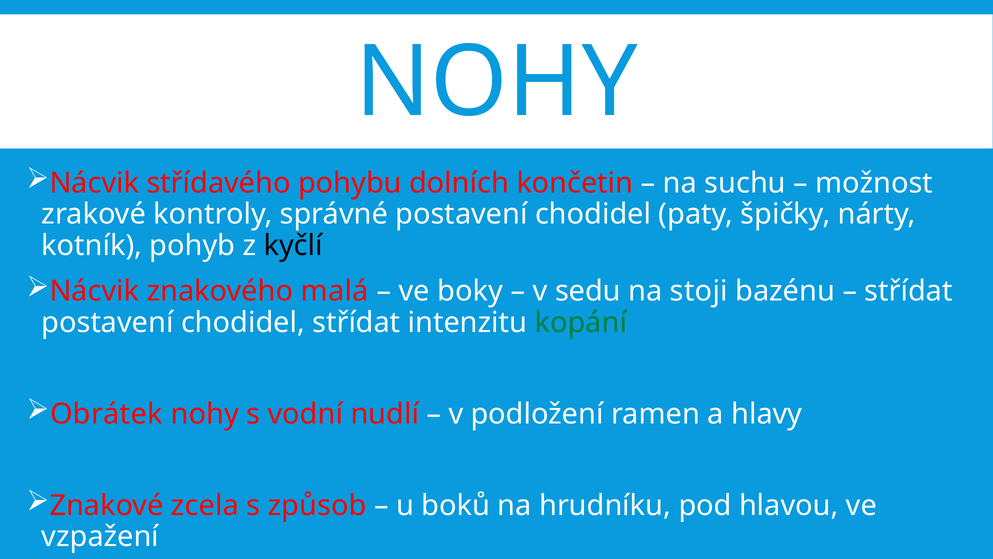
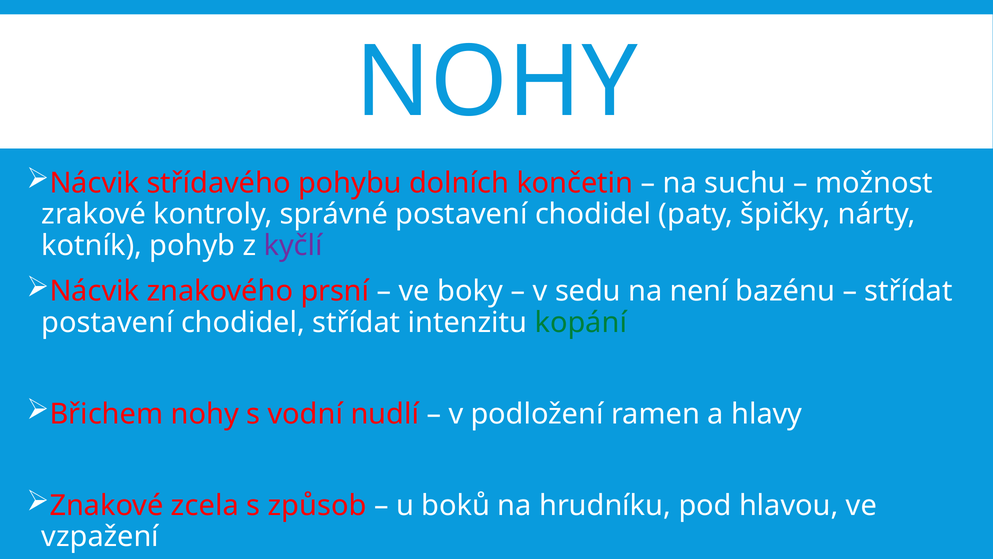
kyčlí colour: black -> purple
malá: malá -> prsní
stoji: stoji -> není
Obrátek: Obrátek -> Břichem
